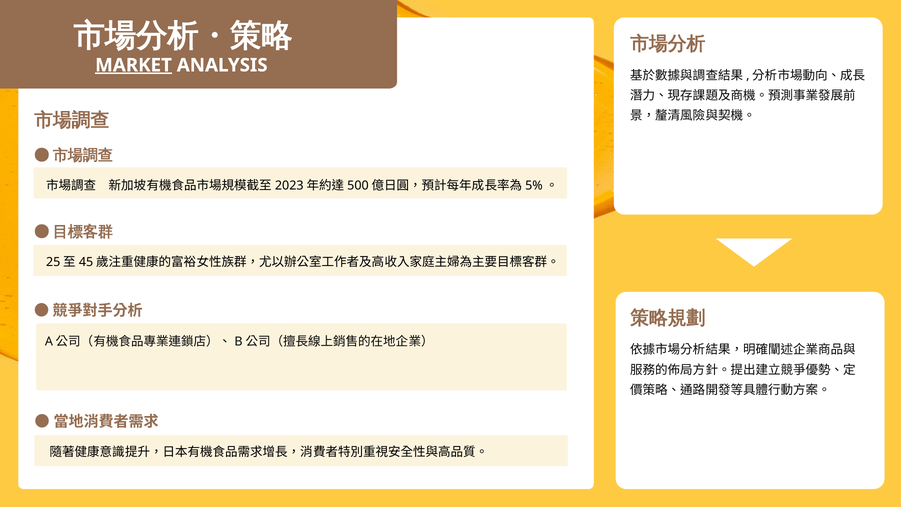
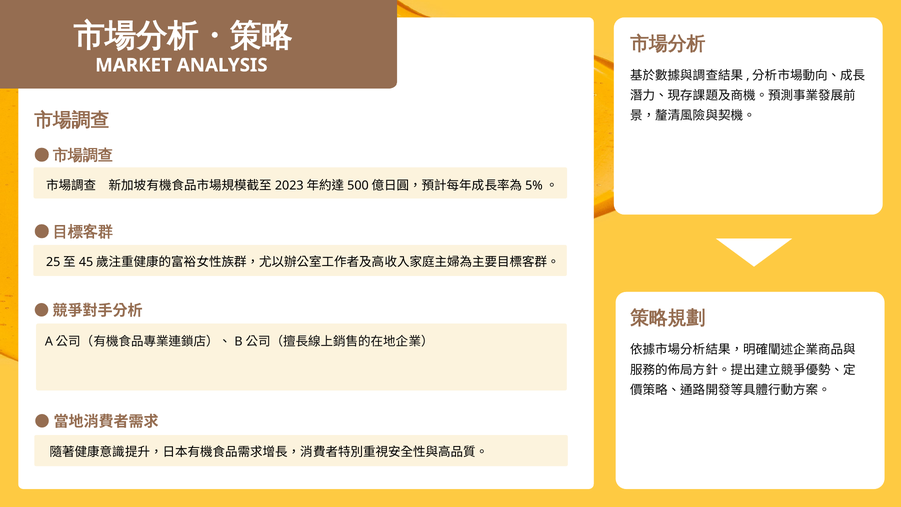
MARKET underline: present -> none
